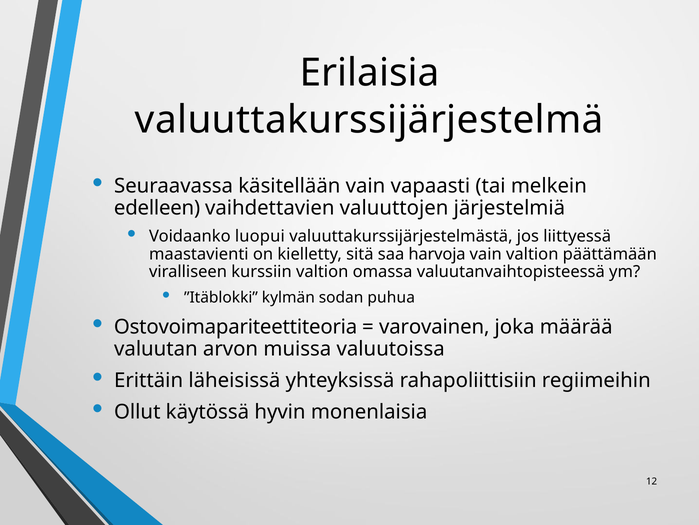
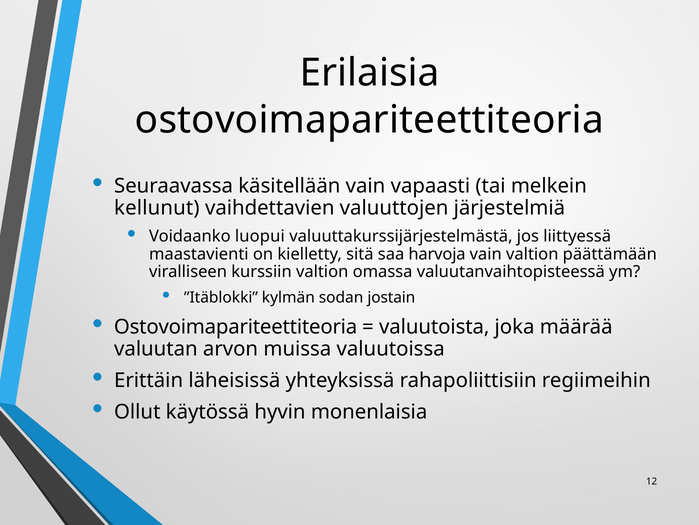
valuuttakurssijärjestelmä at (369, 120): valuuttakurssijärjestelmä -> ostovoimapariteettiteoria
edelleen: edelleen -> kellunut
puhua: puhua -> jostain
varovainen: varovainen -> valuutoista
